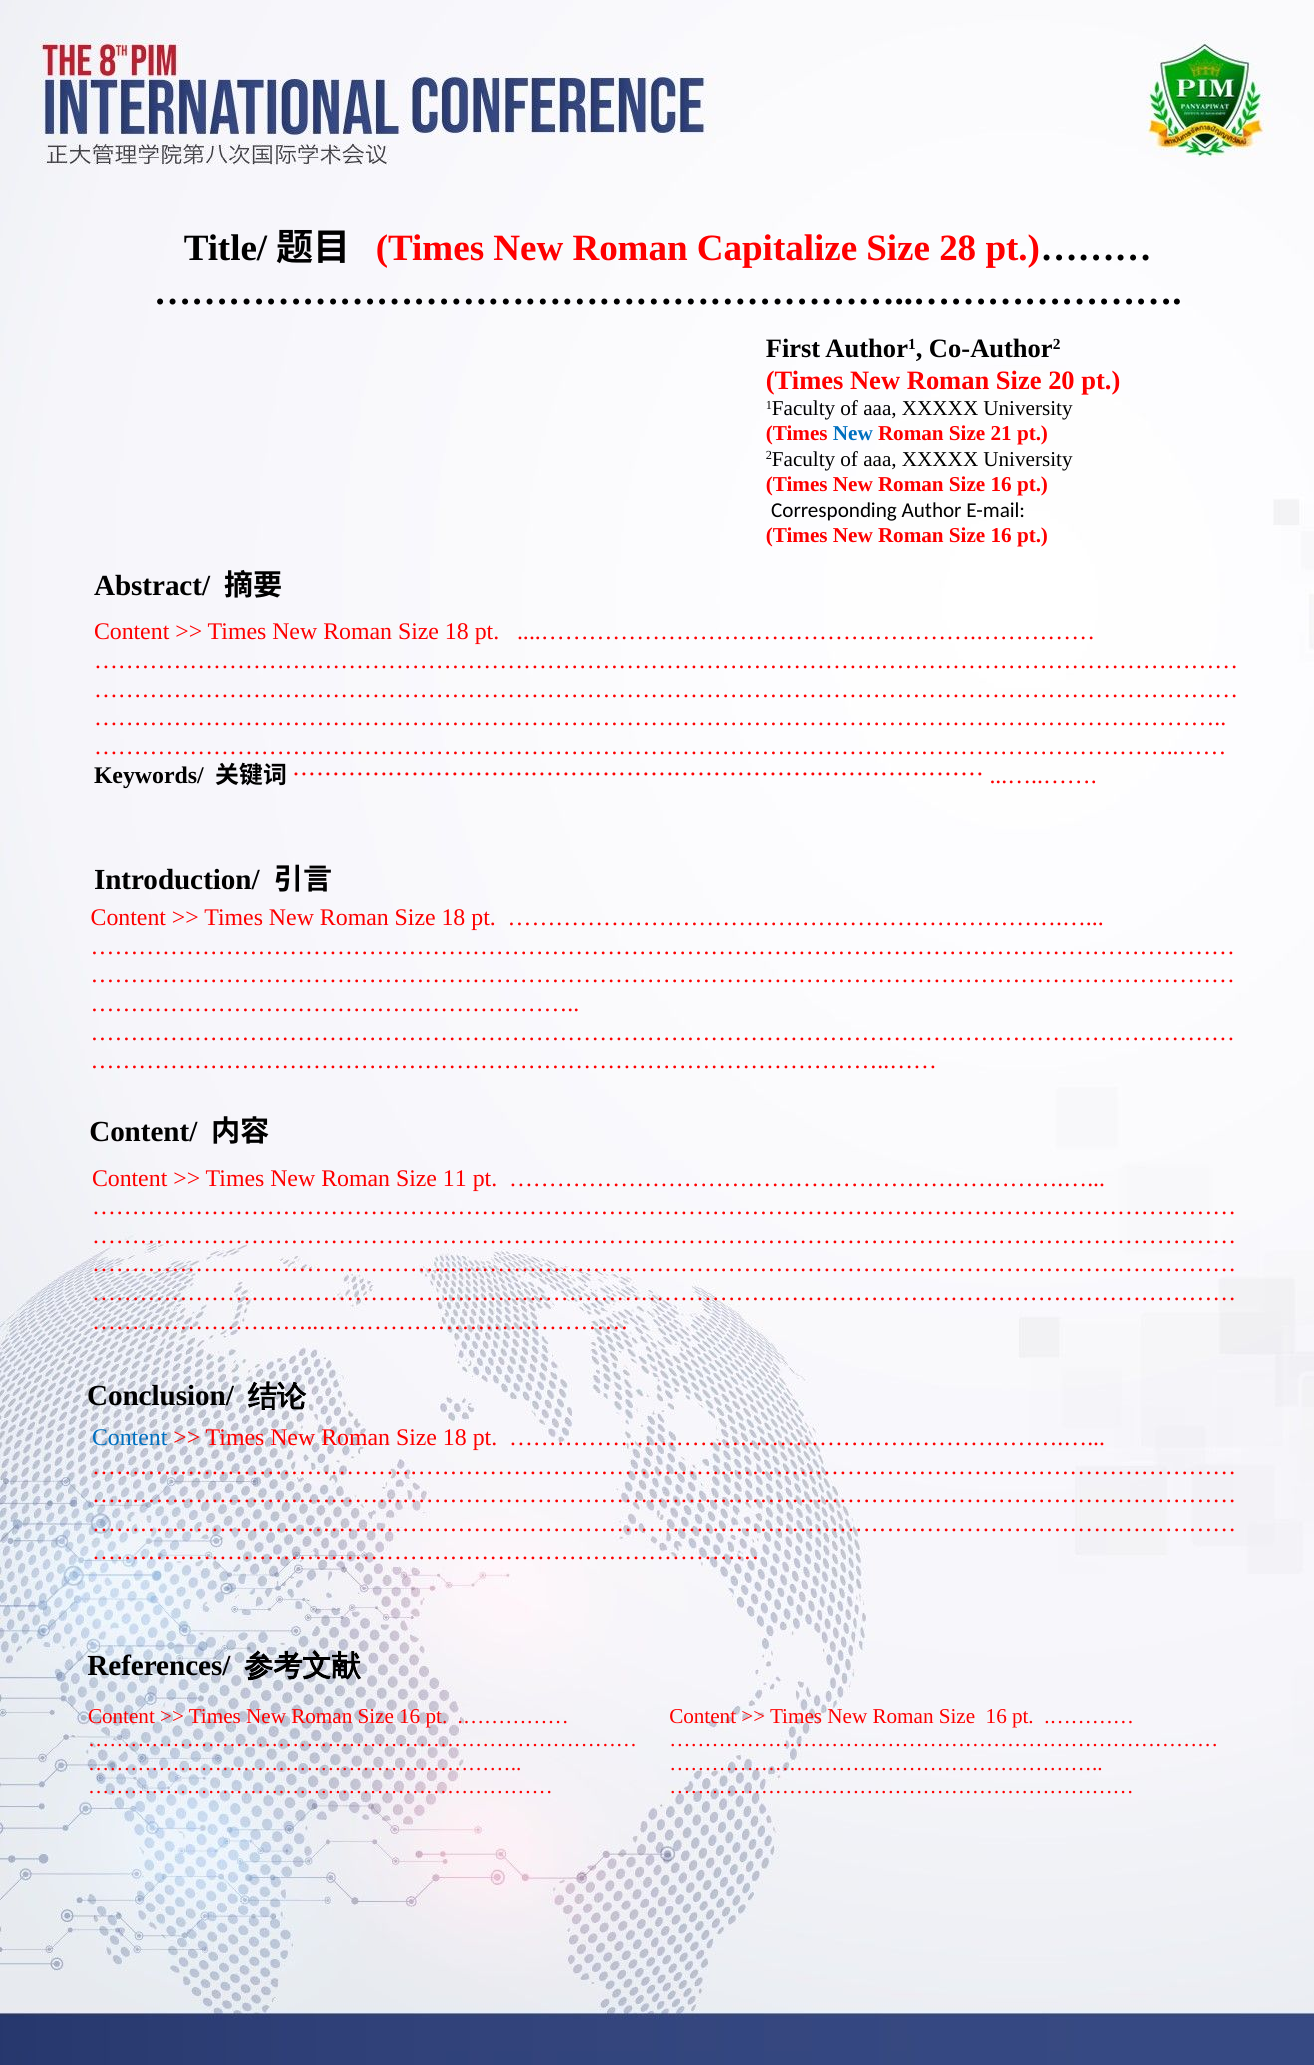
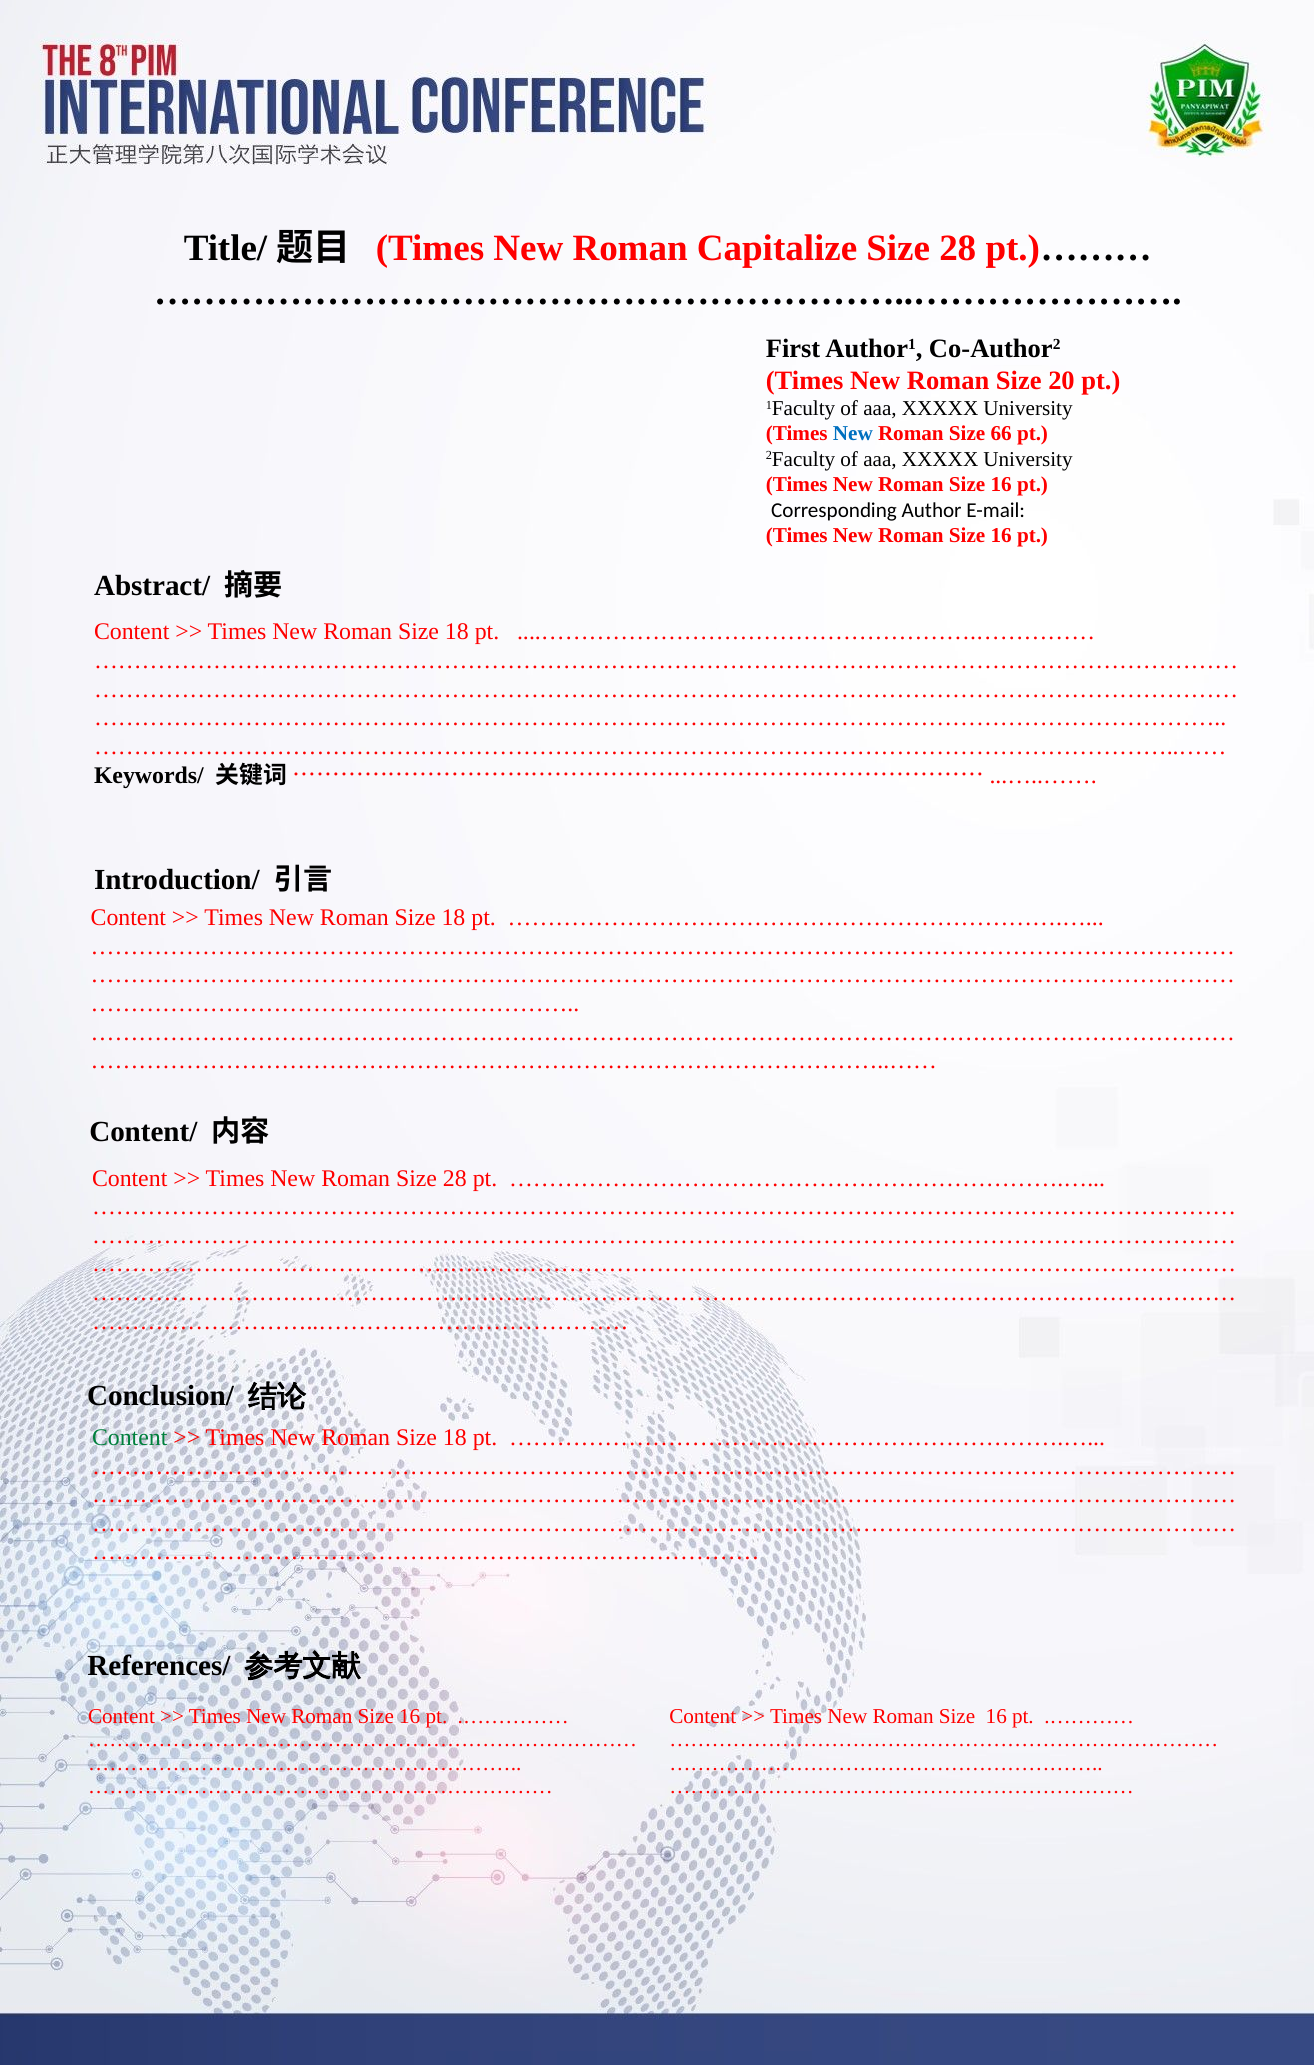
21: 21 -> 66
Roman Size 11: 11 -> 28
Content at (130, 1437) colour: blue -> green
